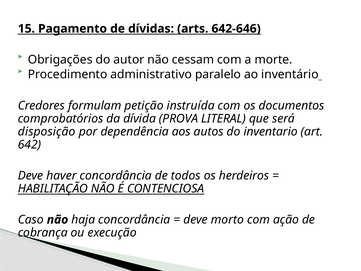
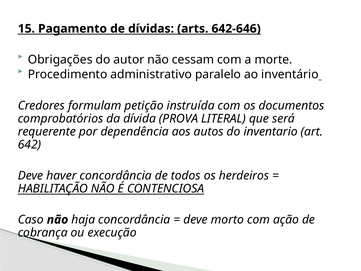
disposição: disposição -> requerente
